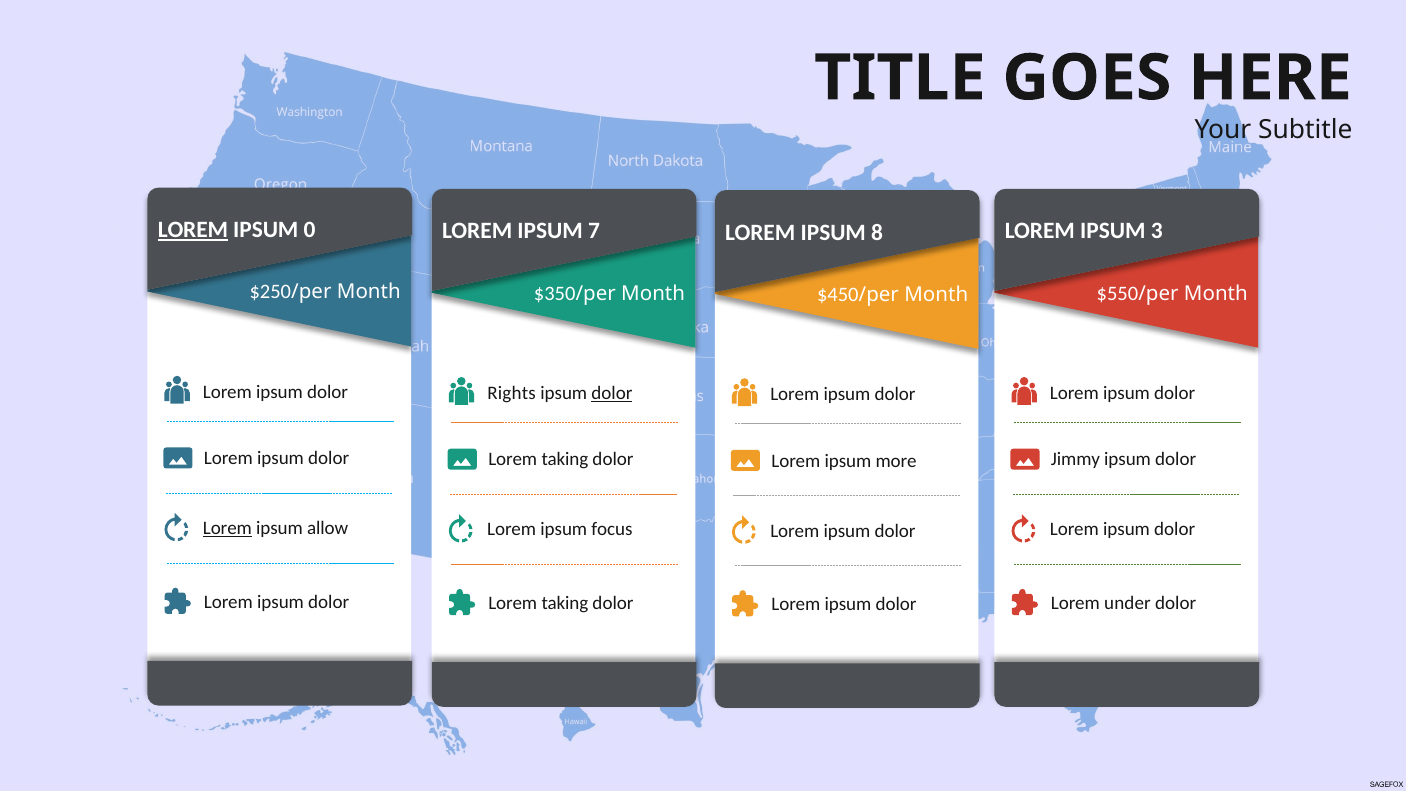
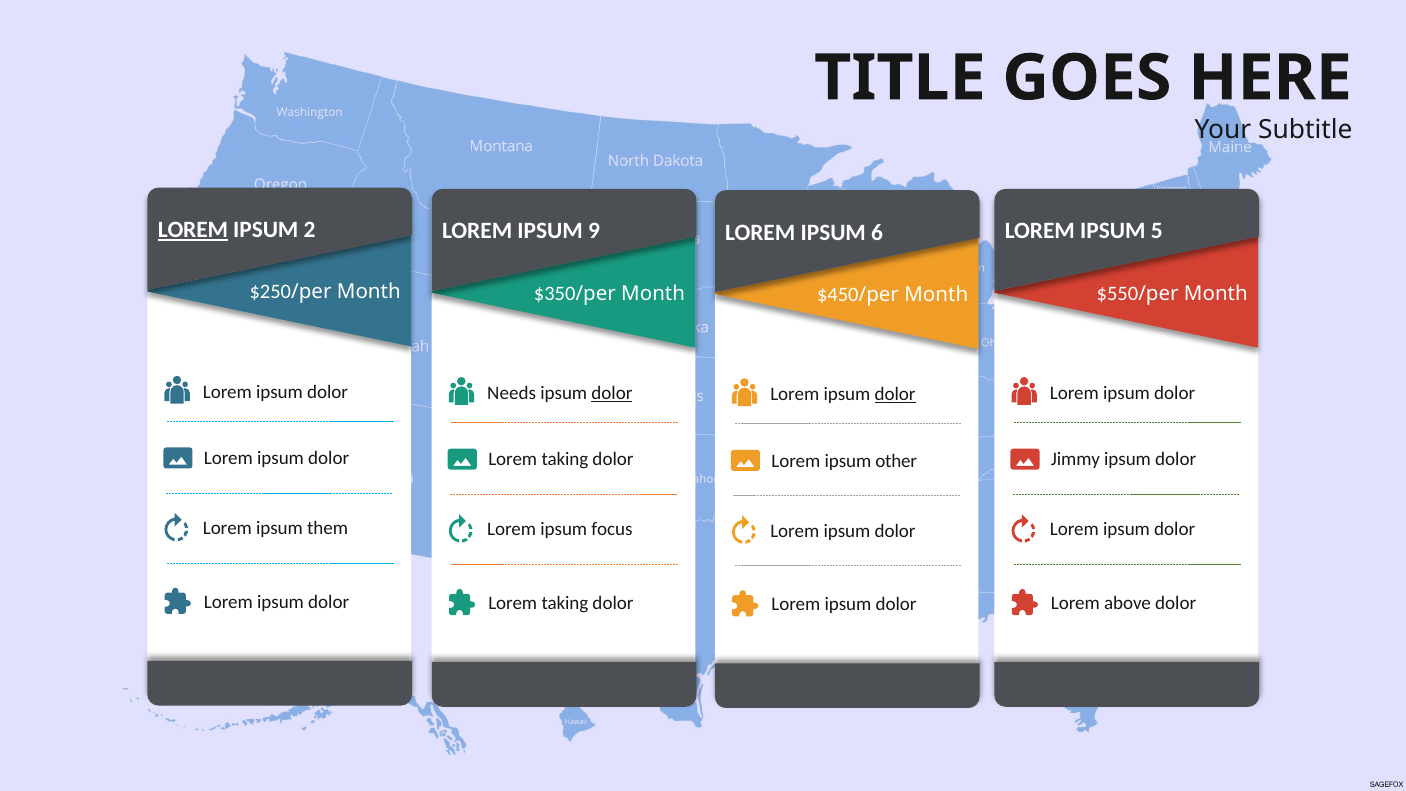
0: 0 -> 2
7: 7 -> 9
3: 3 -> 5
8: 8 -> 6
Rights: Rights -> Needs
dolor at (895, 394) underline: none -> present
more: more -> other
Lorem at (227, 528) underline: present -> none
allow: allow -> them
under: under -> above
